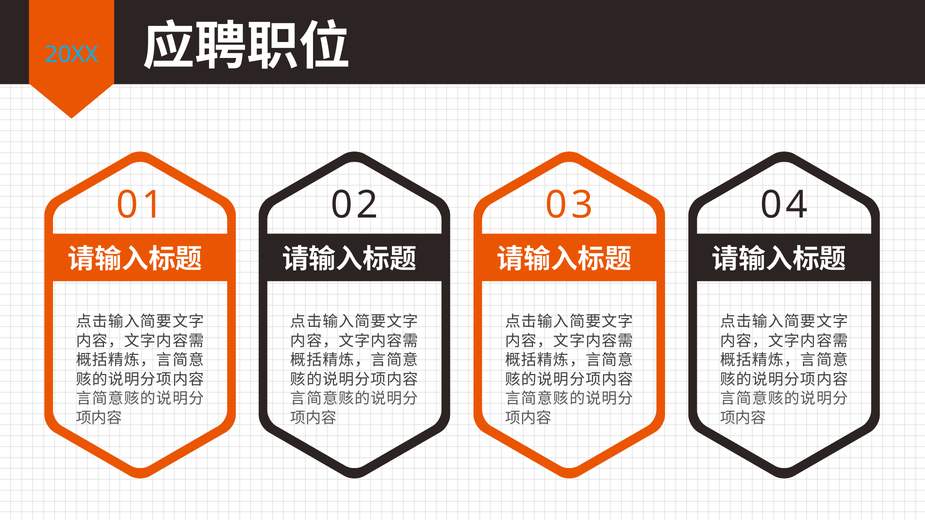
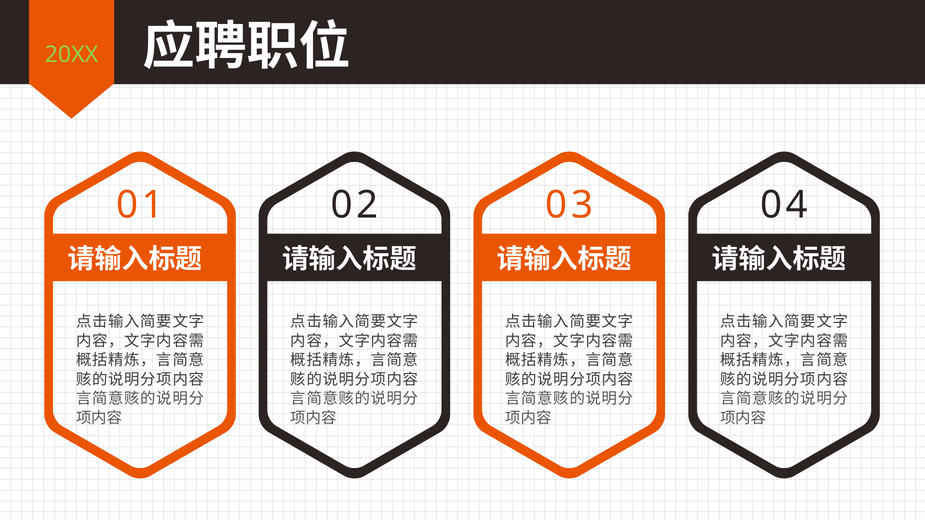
20XX colour: light blue -> light green
